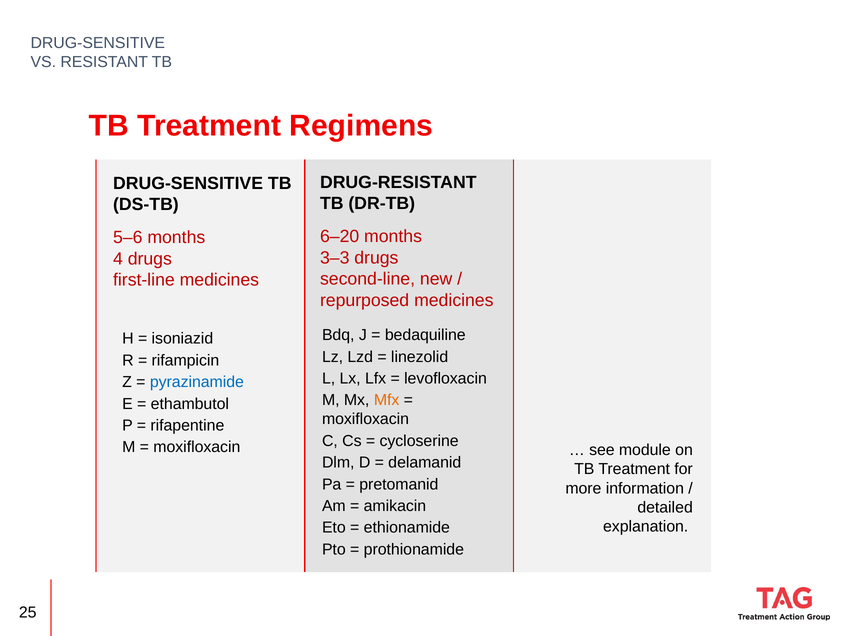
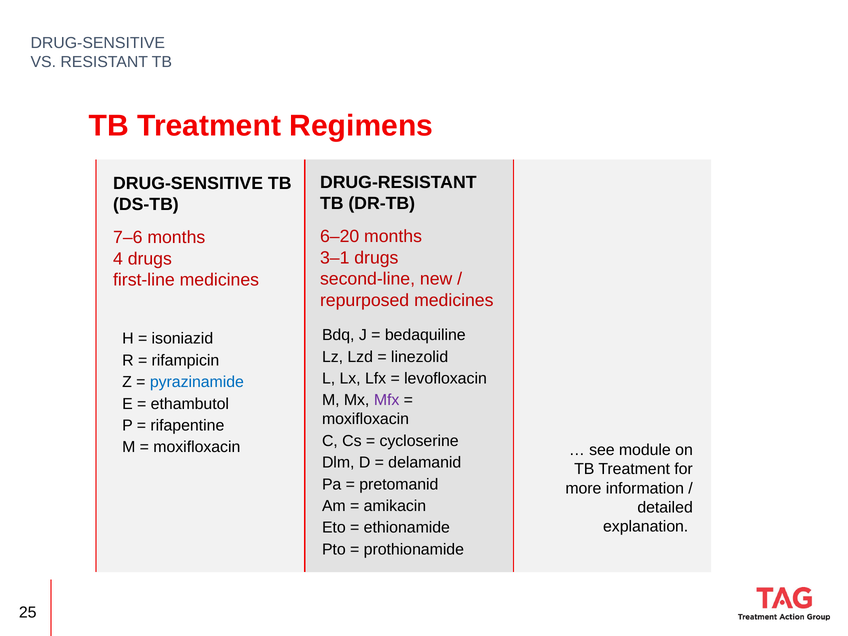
5–6: 5–6 -> 7–6
3–3: 3–3 -> 3–1
Mfx colour: orange -> purple
